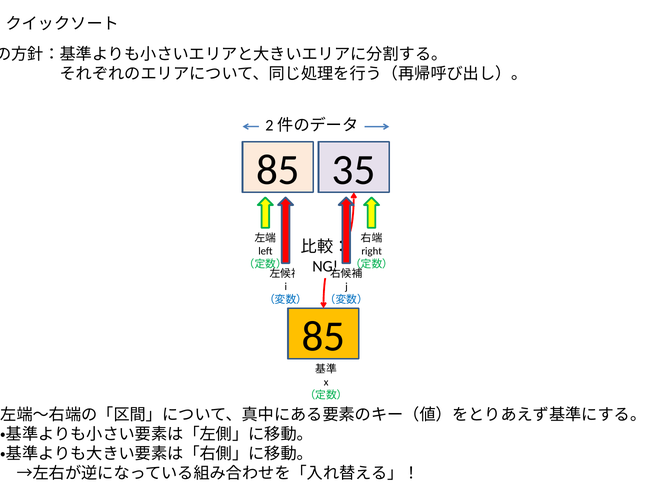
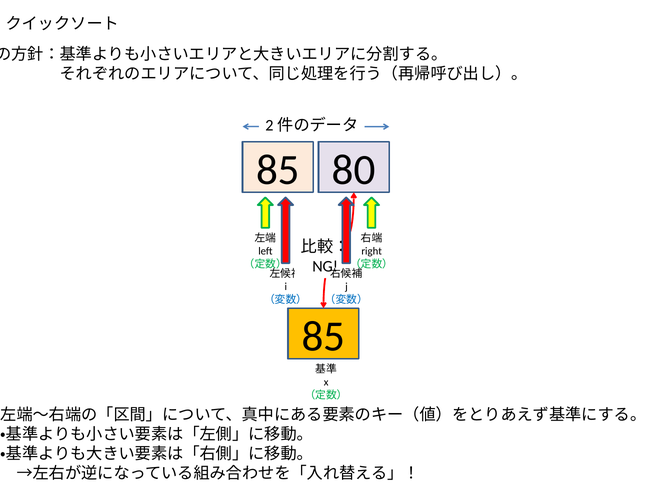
35: 35 -> 80
